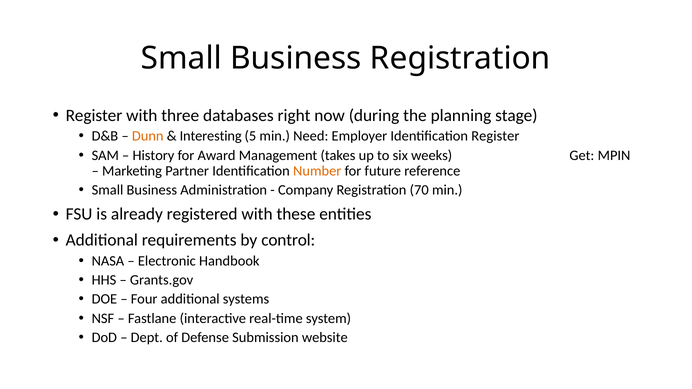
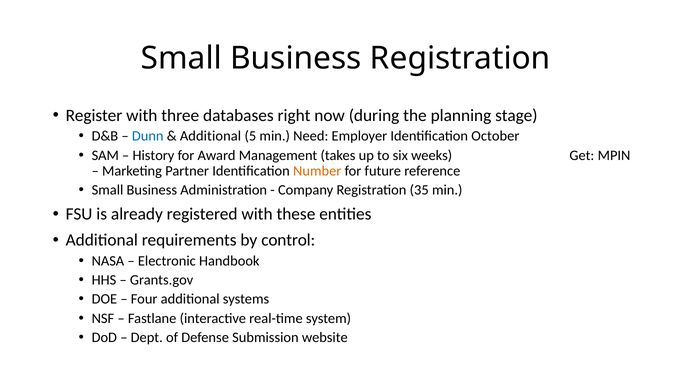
Dunn colour: orange -> blue
Interesting at (211, 136): Interesting -> Additional
Identification Register: Register -> October
70: 70 -> 35
